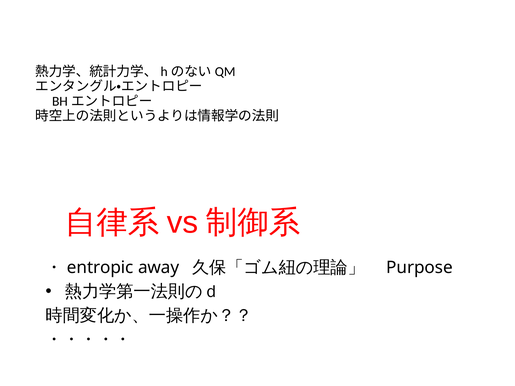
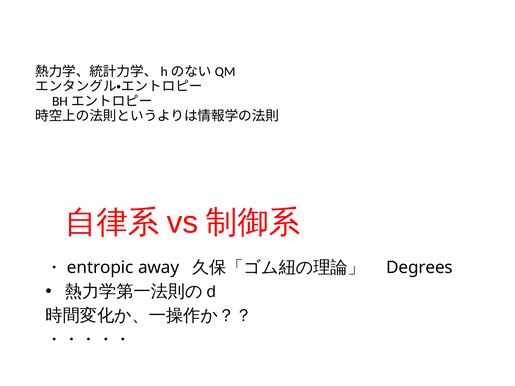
Purpose: Purpose -> Degrees
